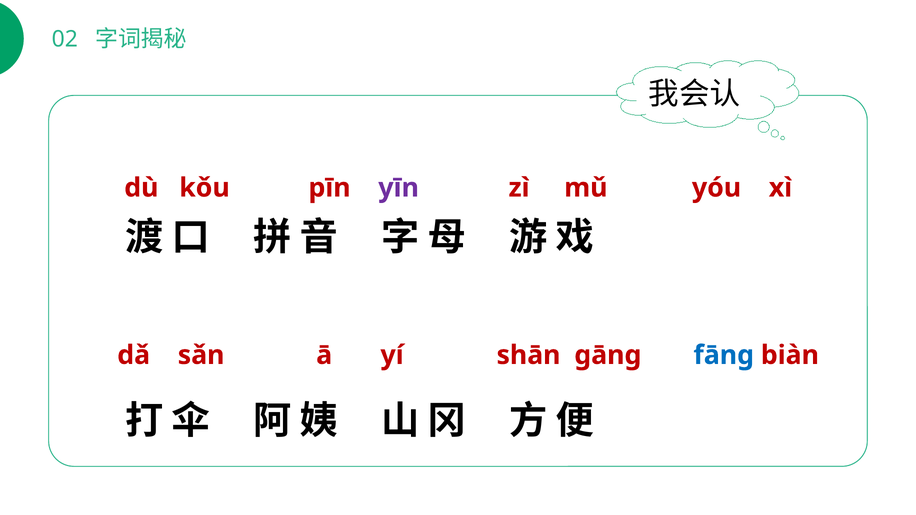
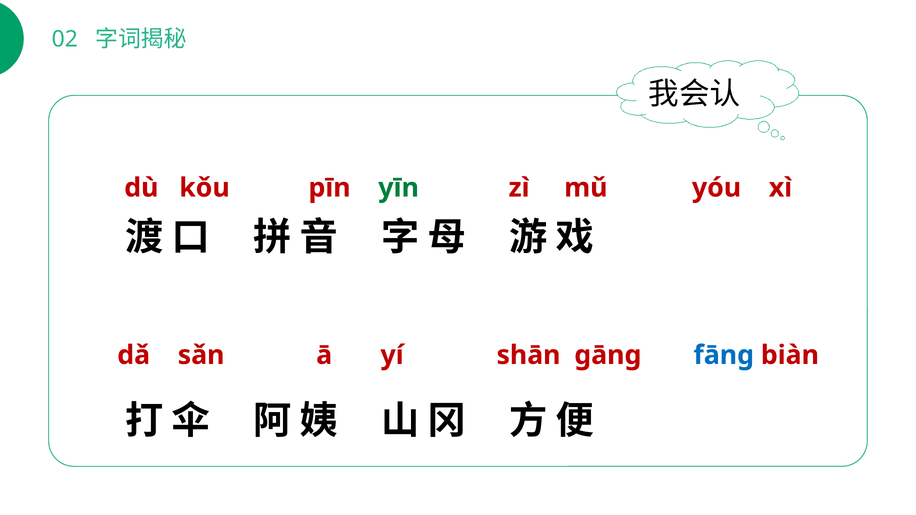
yīn colour: purple -> green
